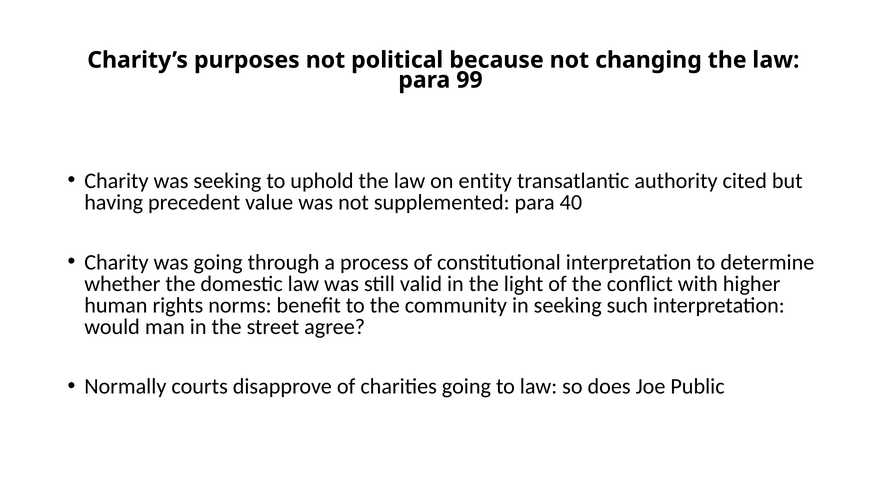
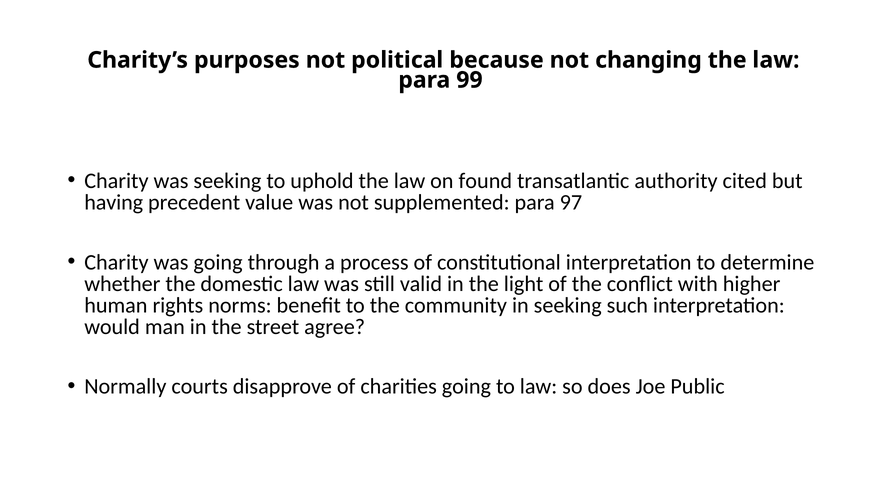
entity: entity -> found
40: 40 -> 97
